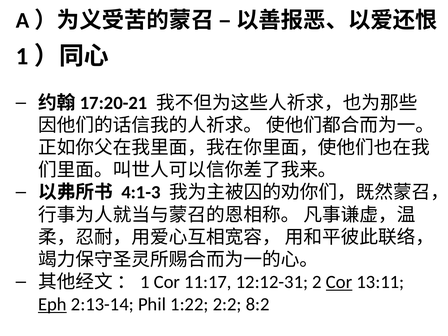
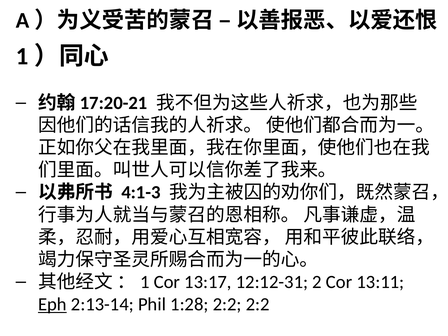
11:17: 11:17 -> 13:17
Cor at (339, 282) underline: present -> none
1:22: 1:22 -> 1:28
2:2 8:2: 8:2 -> 2:2
